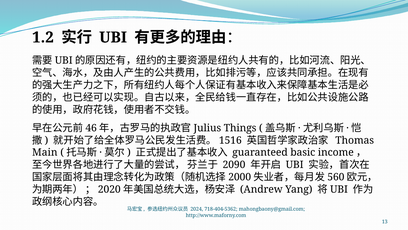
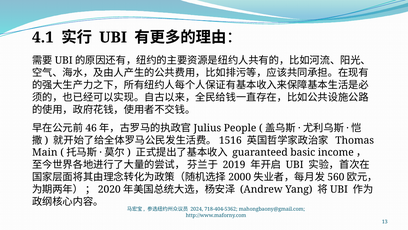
1.2: 1.2 -> 4.1
Things: Things -> People
2090: 2090 -> 2019
